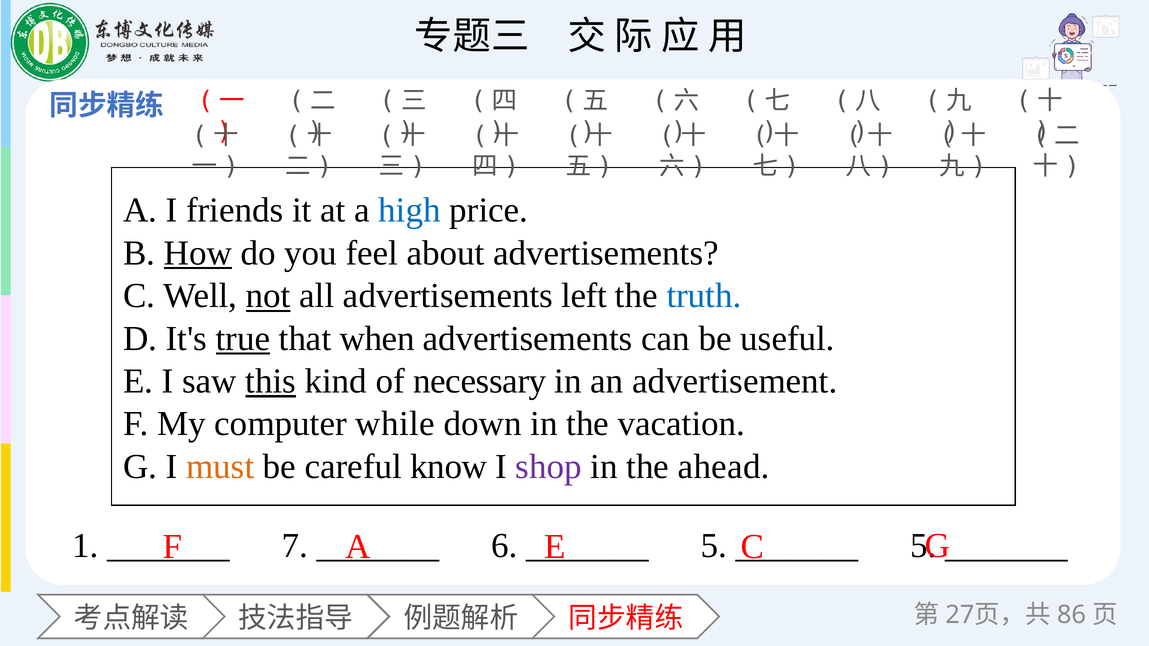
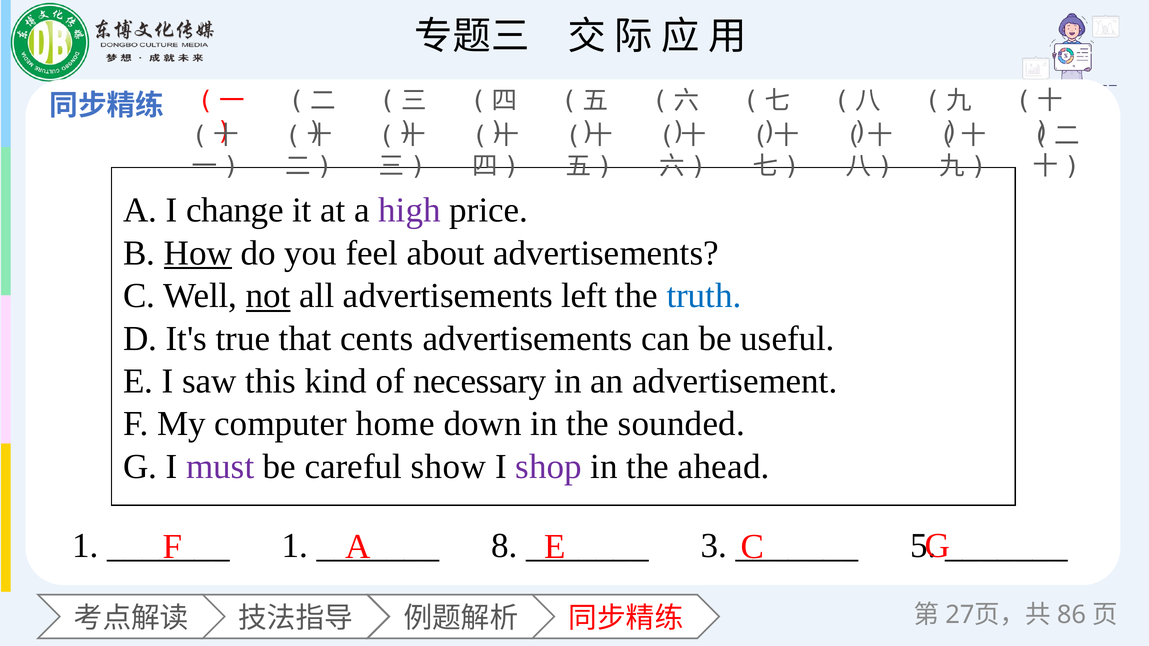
friends: friends -> change
high colour: blue -> purple
true underline: present -> none
when: when -> cents
this underline: present -> none
while: while -> home
vacation: vacation -> sounded
must colour: orange -> purple
know: know -> show
7 at (295, 546): 7 -> 1
6: 6 -> 8
5 at (714, 546): 5 -> 3
